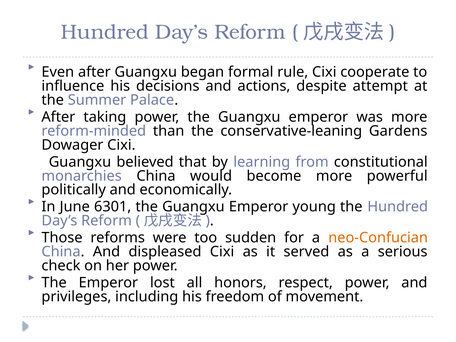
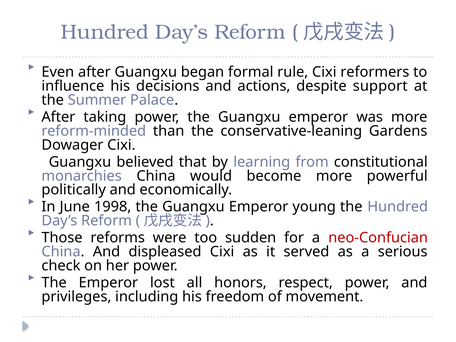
cooperate: cooperate -> reformers
attempt: attempt -> support
6301: 6301 -> 1998
neo-Confucian colour: orange -> red
